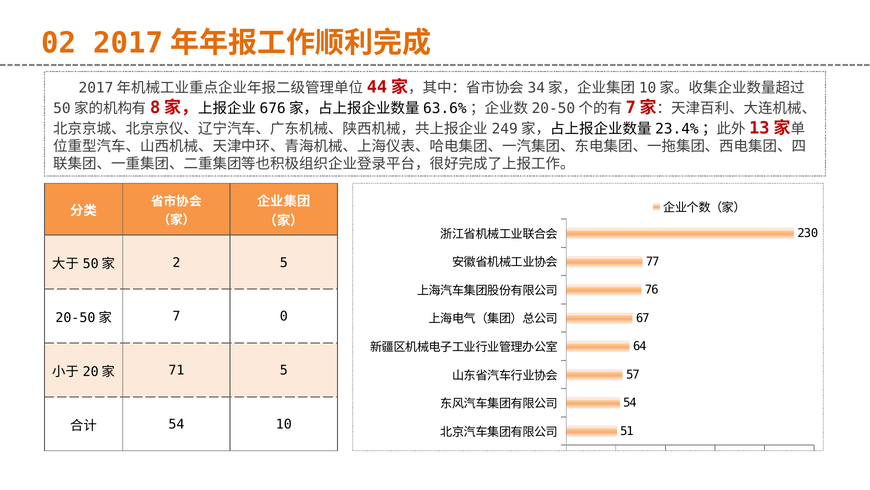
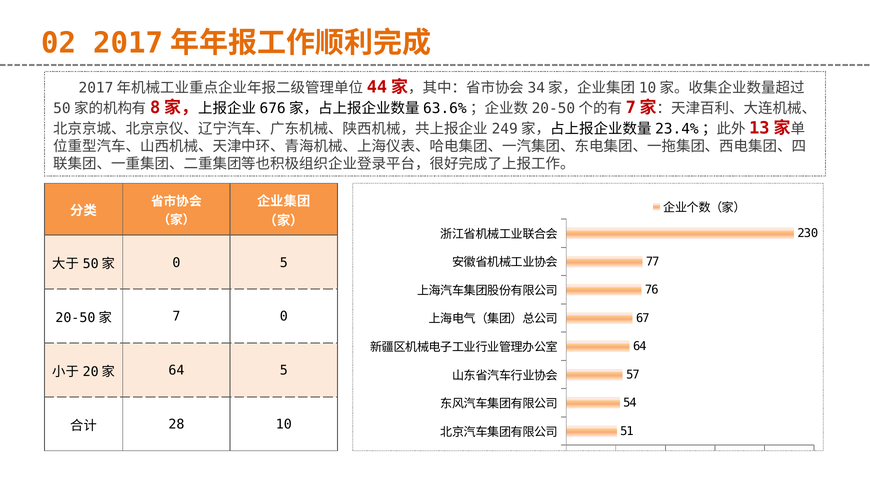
2 at (176, 262): 2 -> 0
71 at (176, 370): 71 -> 64
54 at (176, 424): 54 -> 28
